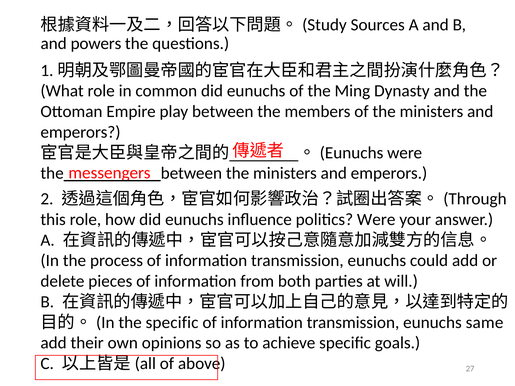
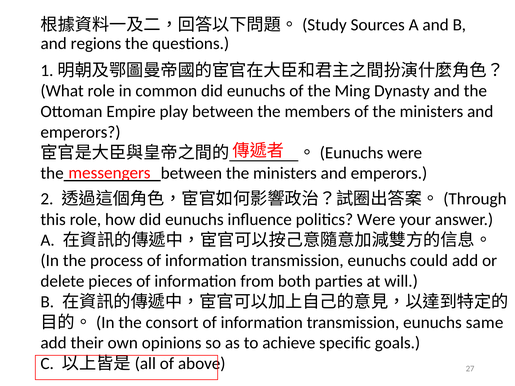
powers: powers -> regions
the specific: specific -> consort
